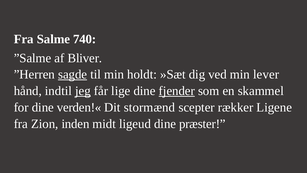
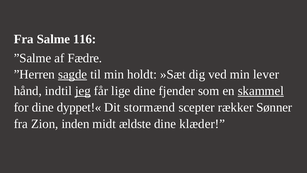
740: 740 -> 116
Bliver: Bliver -> Fædre
fjender underline: present -> none
skammel underline: none -> present
verden!«: verden!« -> dyppet!«
Ligene: Ligene -> Sønner
ligeud: ligeud -> ældste
præster: præster -> klæder
